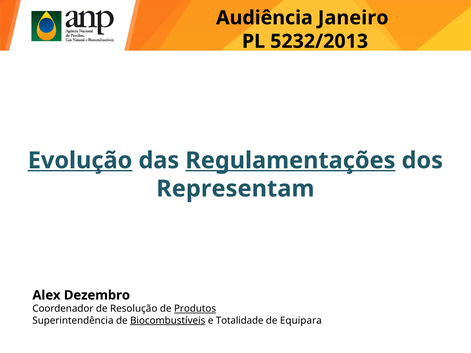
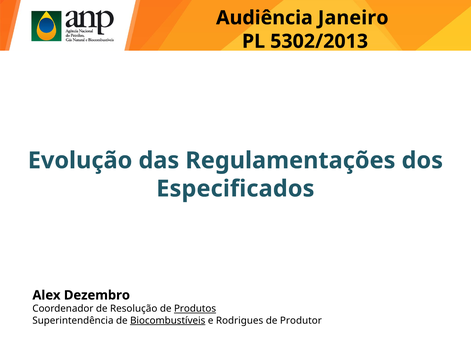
5232/2013: 5232/2013 -> 5302/2013
Evolução underline: present -> none
Regulamentações underline: present -> none
Representam: Representam -> Especificados
Totalidade: Totalidade -> Rodrigues
Equipara: Equipara -> Produtor
